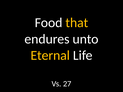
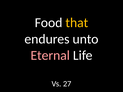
Eternal colour: yellow -> pink
